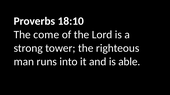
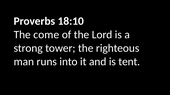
able: able -> tent
